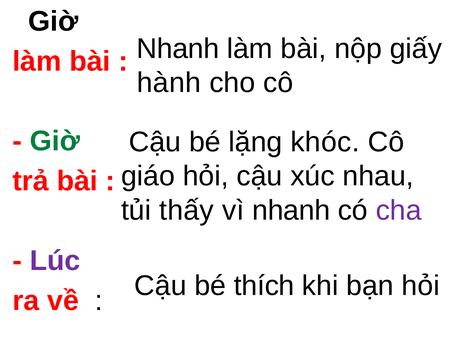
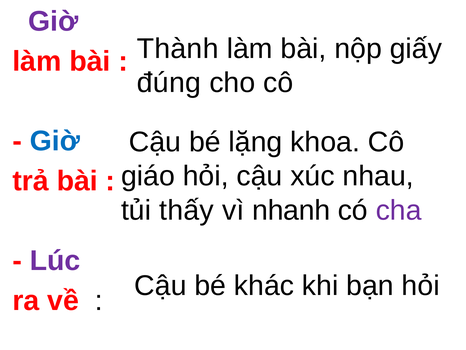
Giờ at (53, 21) colour: black -> purple
Nhanh at (178, 49): Nhanh -> Thành
hành: hành -> đúng
Giờ at (55, 141) colour: green -> blue
khóc: khóc -> khoa
thích: thích -> khác
